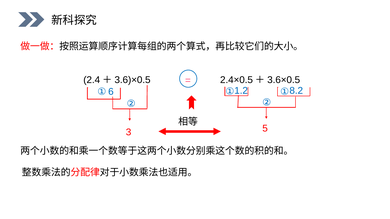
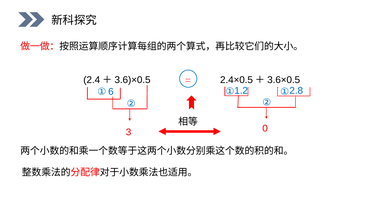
8.2: 8.2 -> 2.8
5: 5 -> 0
